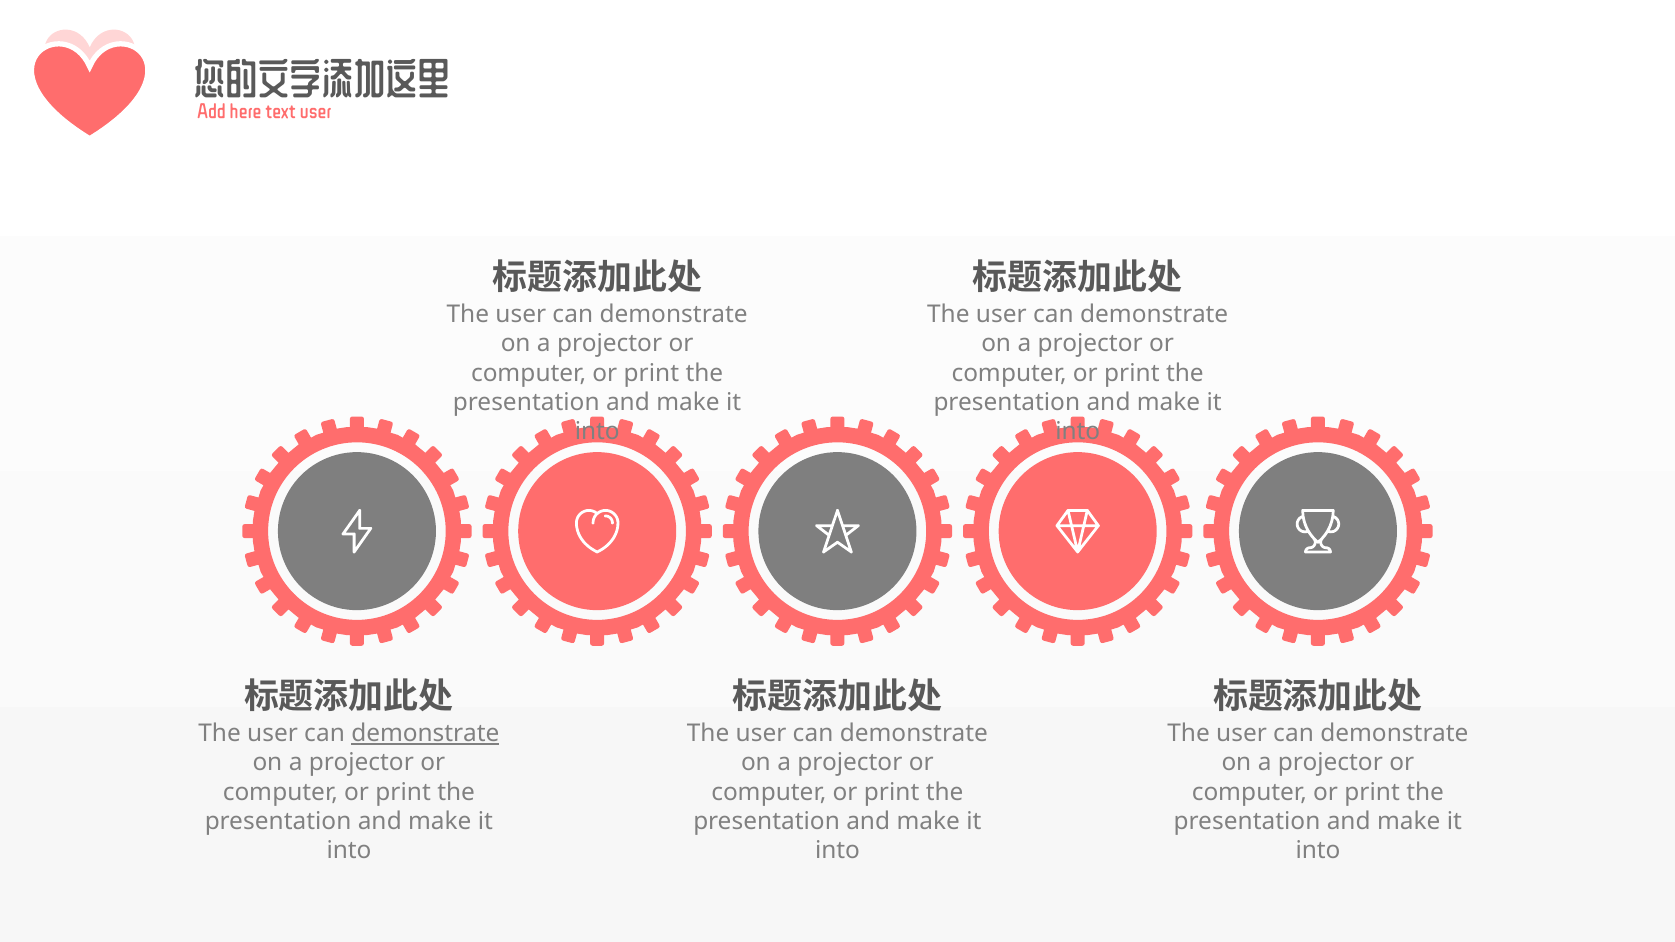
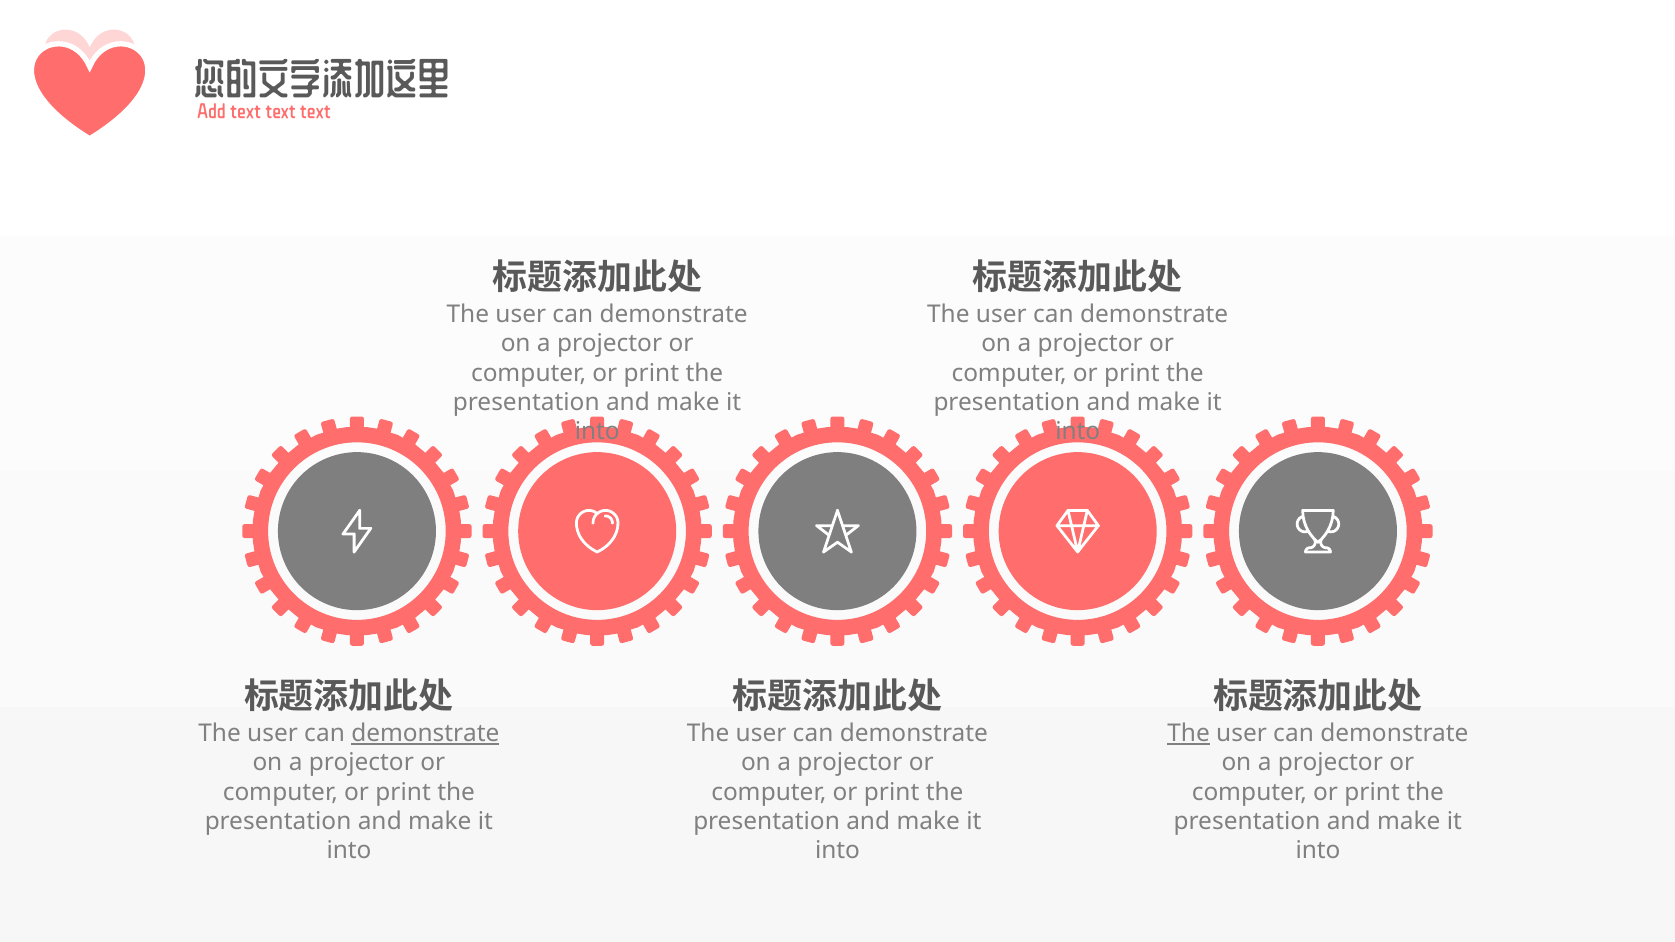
Add here: here -> text
user at (315, 112): user -> text
The at (1189, 733) underline: none -> present
